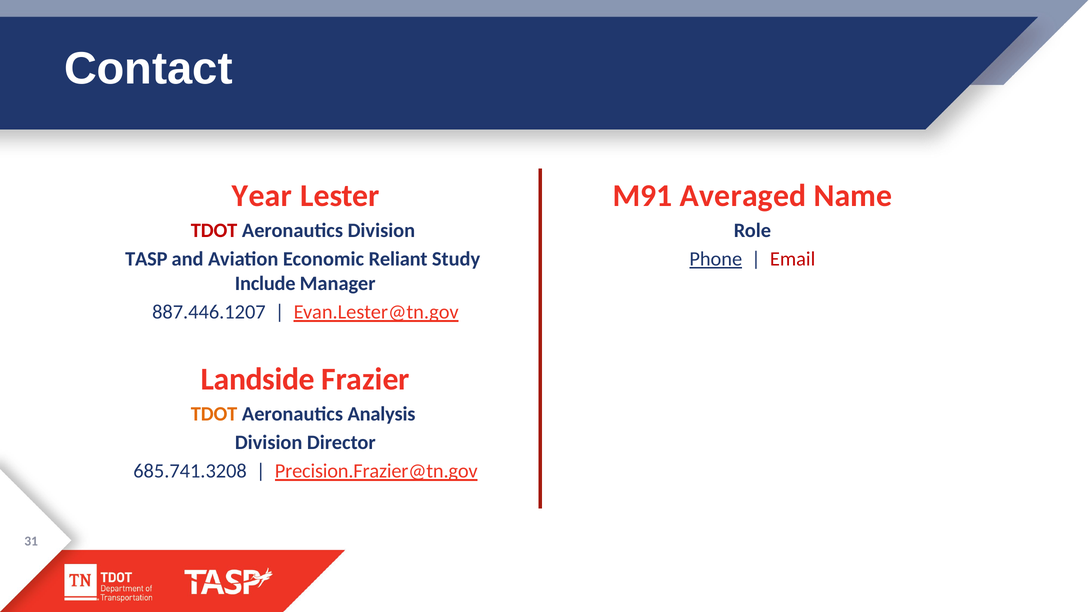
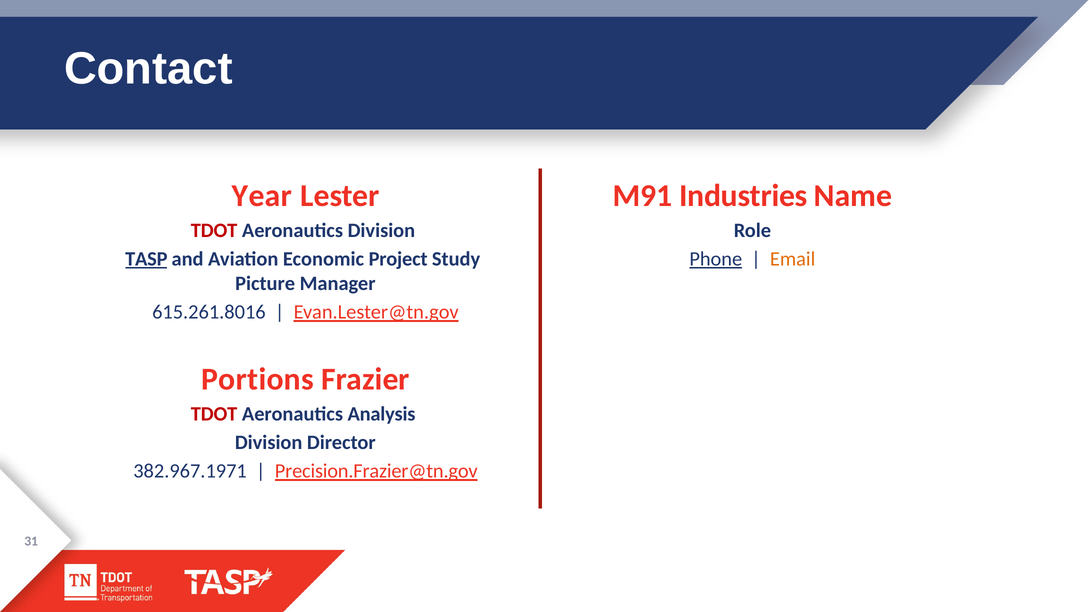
Averaged: Averaged -> Industries
TASP underline: none -> present
Reliant: Reliant -> Project
Email colour: red -> orange
Include: Include -> Picture
887.446.1207: 887.446.1207 -> 615.261.8016
Landside: Landside -> Portions
TDOT at (214, 414) colour: orange -> red
685.741.3208: 685.741.3208 -> 382.967.1971
